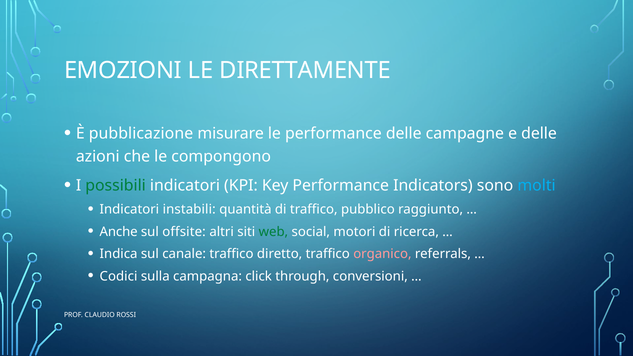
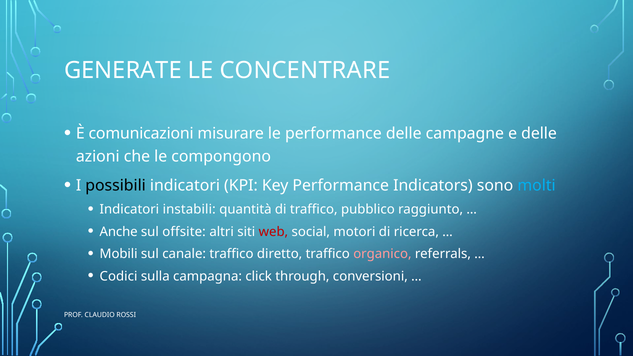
EMOZIONI: EMOZIONI -> GENERATE
DIRETTAMENTE: DIRETTAMENTE -> CONCENTRARE
pubblicazione: pubblicazione -> comunicazioni
possibili colour: green -> black
web colour: green -> red
Indica: Indica -> Mobili
